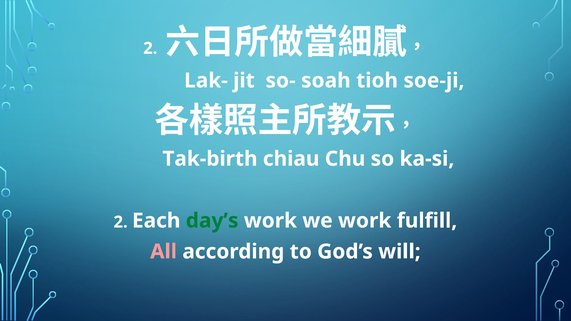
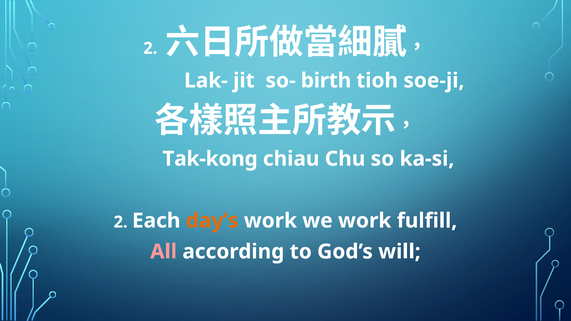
soah: soah -> birth
Tak-birth: Tak-birth -> Tak-kong
day’s colour: green -> orange
